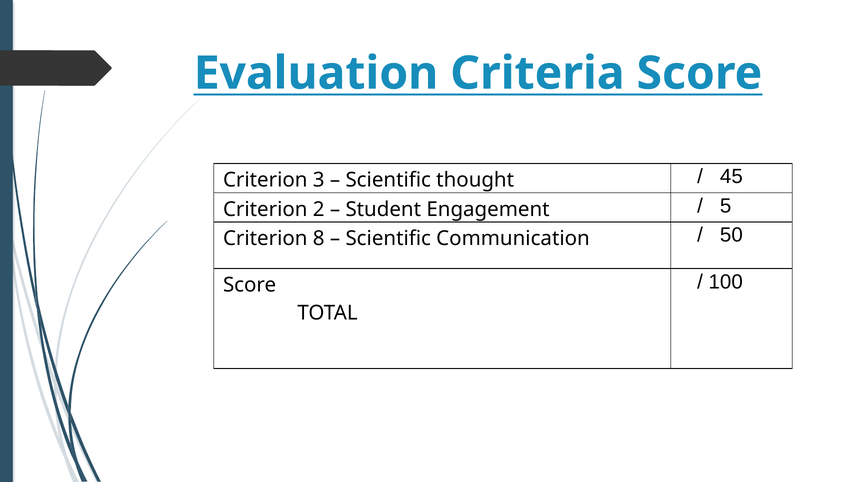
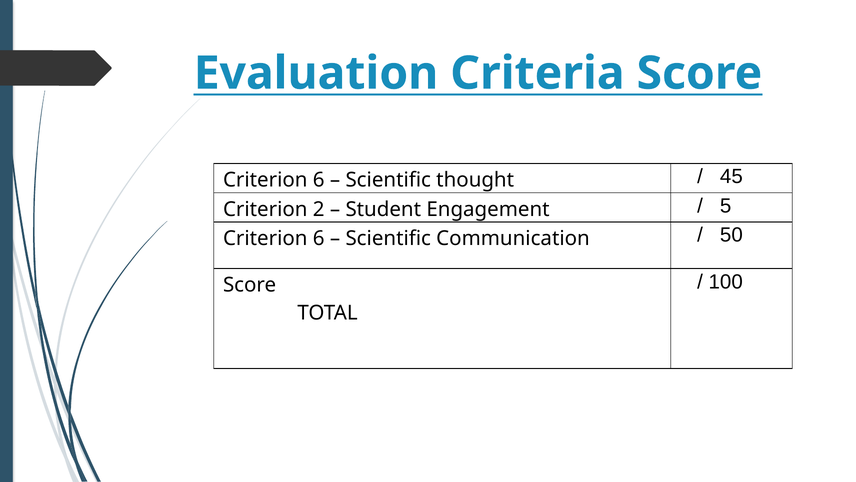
3 at (319, 180): 3 -> 6
8 at (319, 238): 8 -> 6
